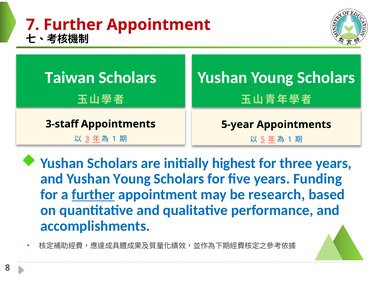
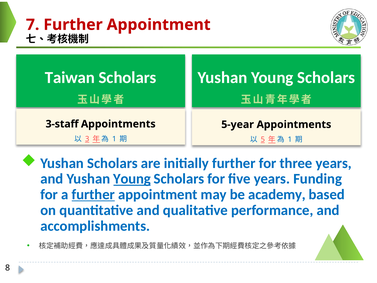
initially highest: highest -> further
Young at (132, 179) underline: none -> present
research: research -> academy
